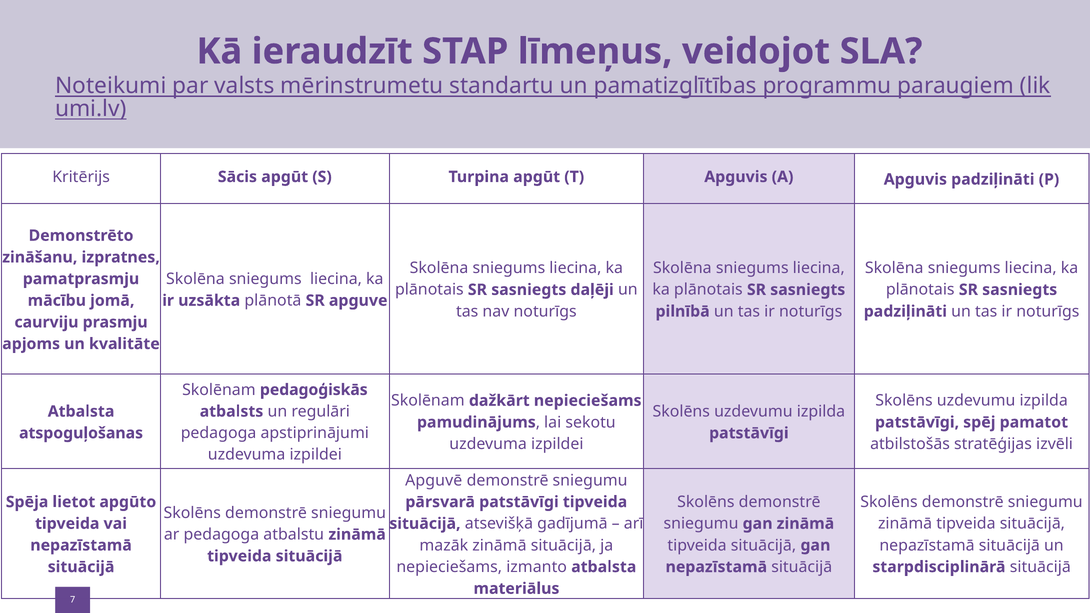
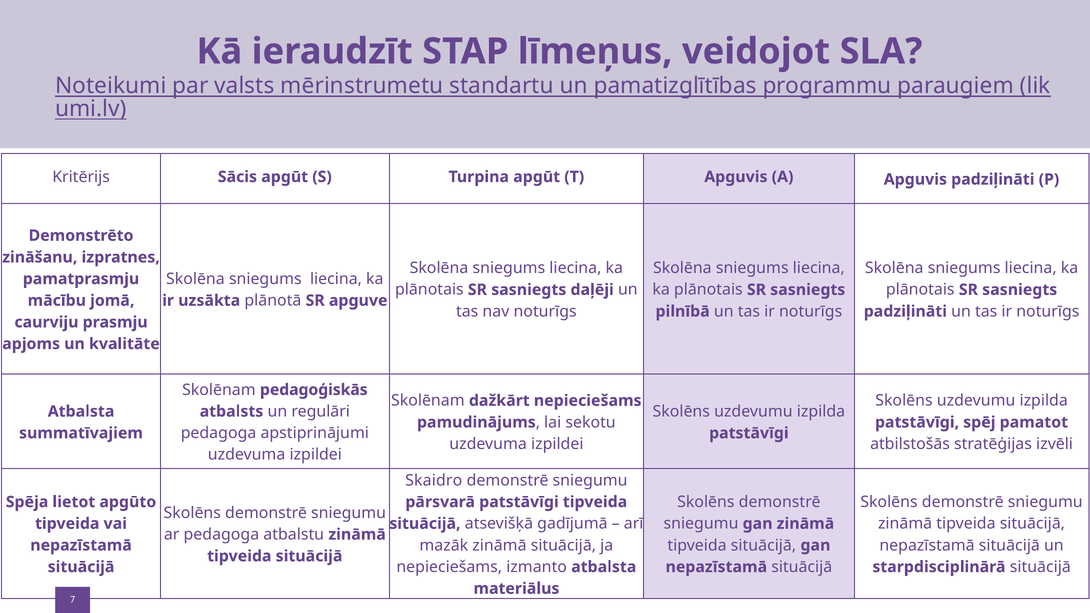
atspoguļošanas: atspoguļošanas -> summatīvajiem
Apguvē: Apguvē -> Skaidro
